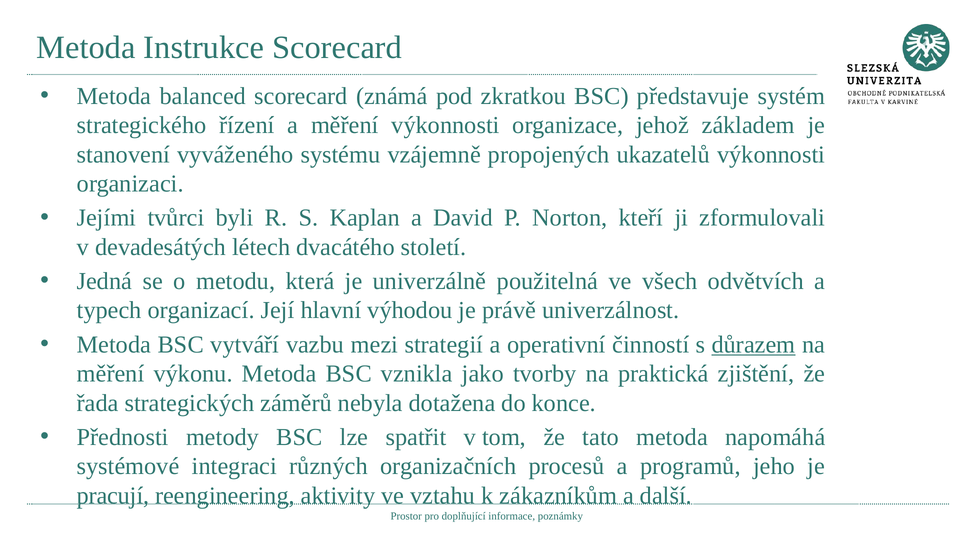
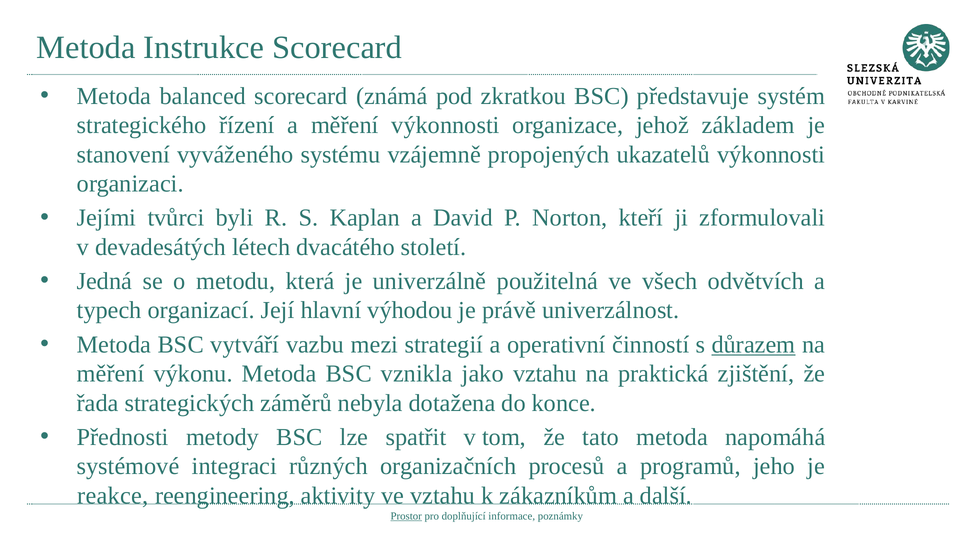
jako tvorby: tvorby -> vztahu
pracují: pracují -> reakce
Prostor underline: none -> present
